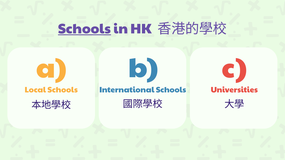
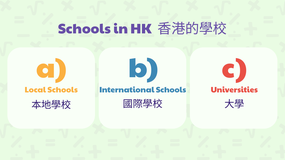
Schools at (85, 29) underline: present -> none
